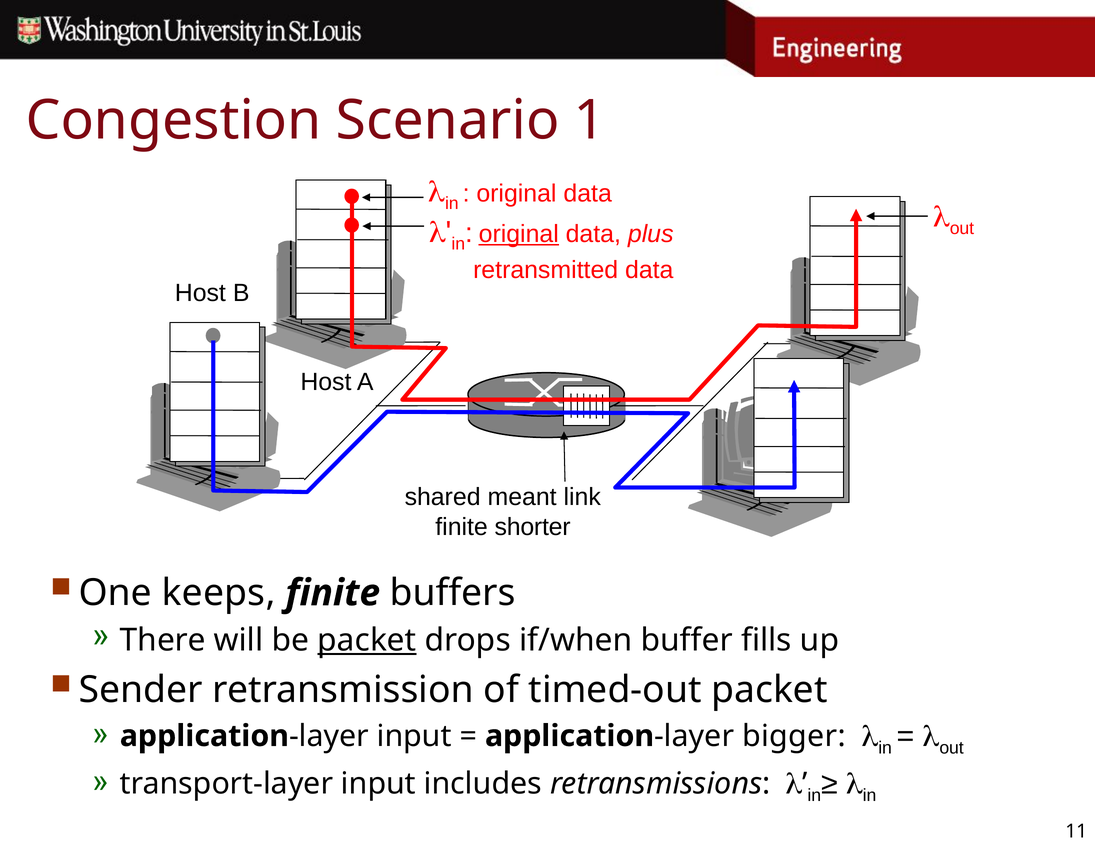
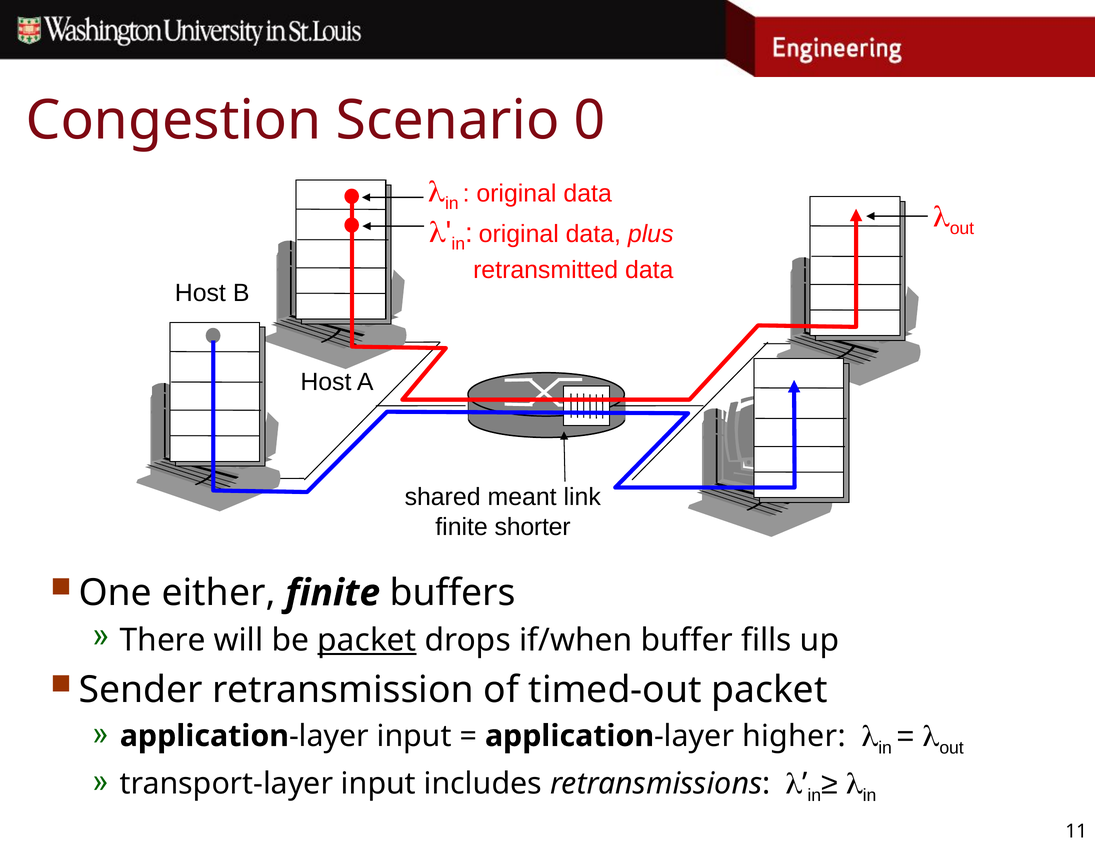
1: 1 -> 0
original at (519, 234) underline: present -> none
keeps: keeps -> either
bigger: bigger -> higher
